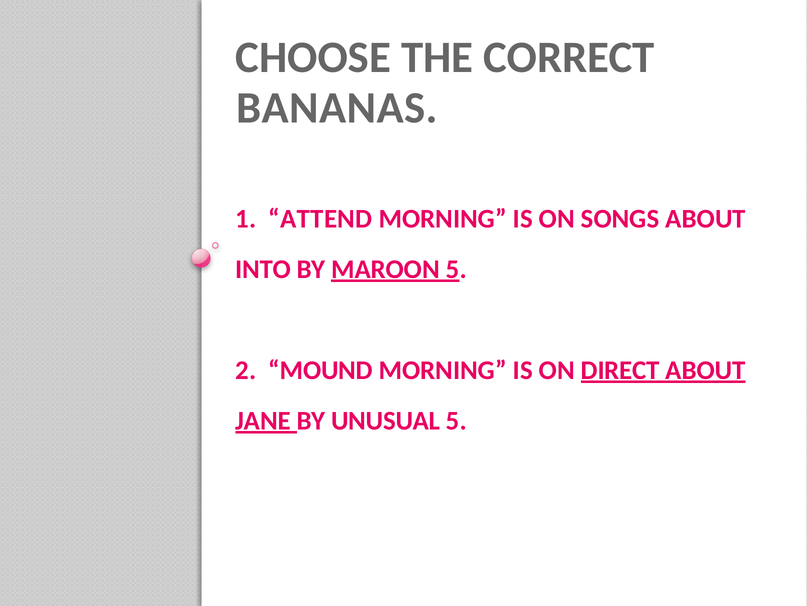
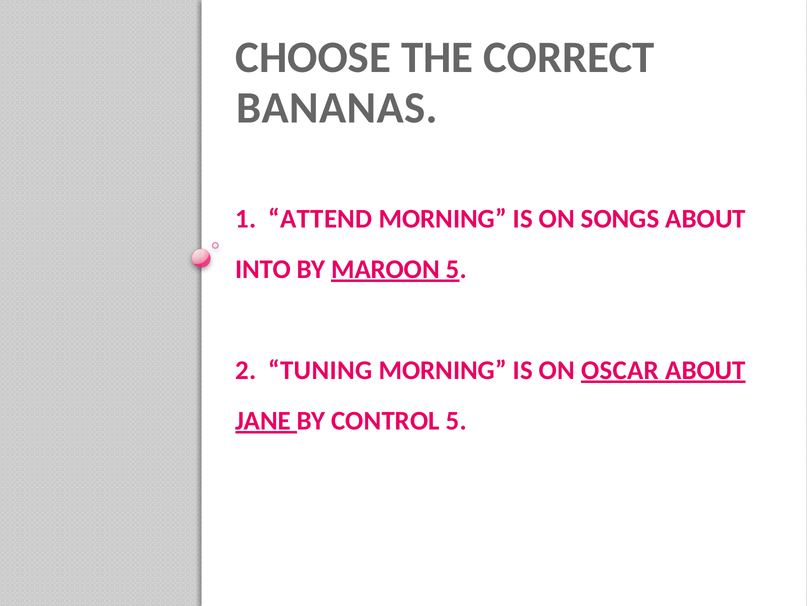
MOUND: MOUND -> TUNING
DIRECT: DIRECT -> OSCAR
UNUSUAL: UNUSUAL -> CONTROL
